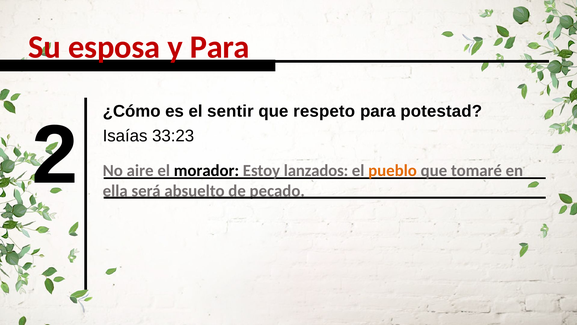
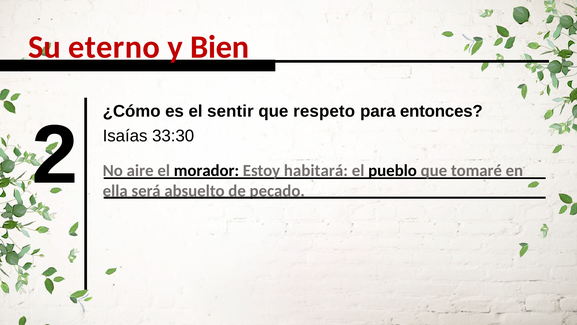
esposa: esposa -> eterno
y Para: Para -> Bien
potestad: potestad -> entonces
lanzados: lanzados -> habitará
pueblo colour: orange -> black
33:23: 33:23 -> 33:30
